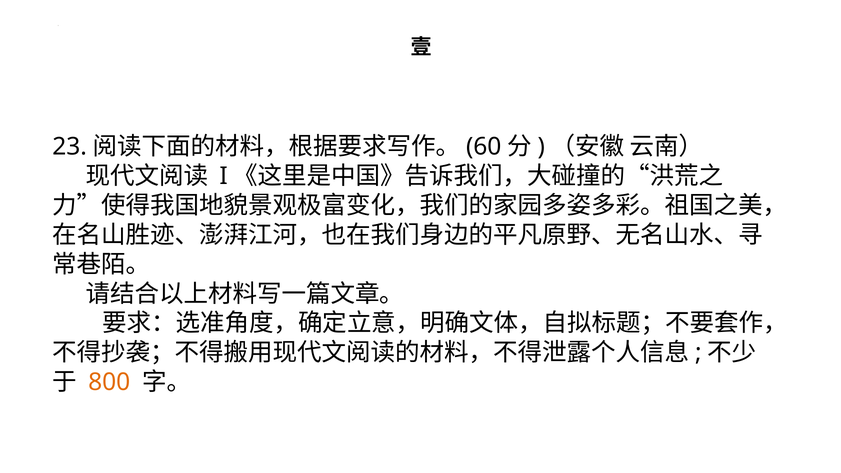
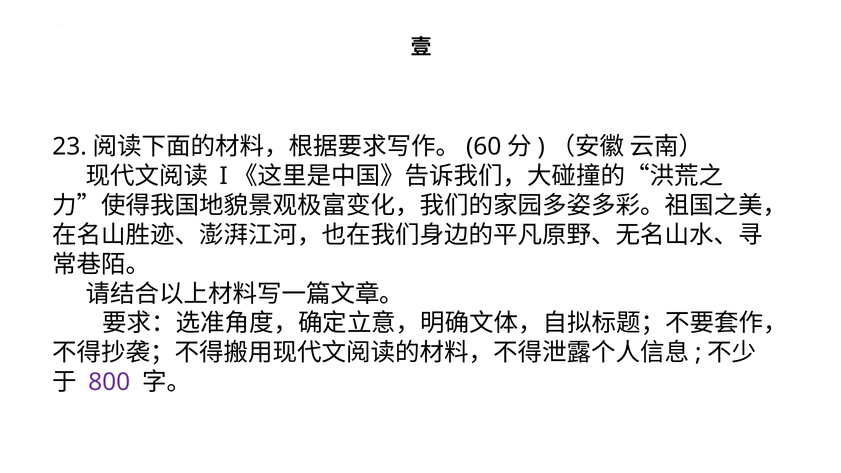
800 colour: orange -> purple
